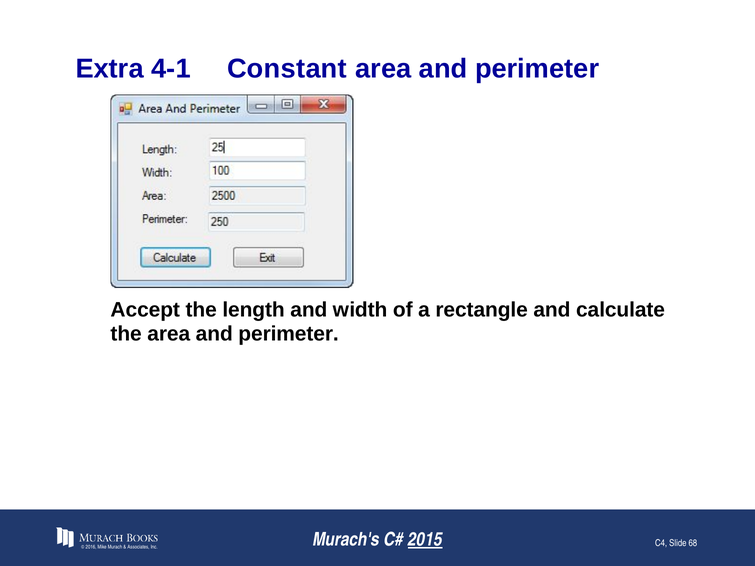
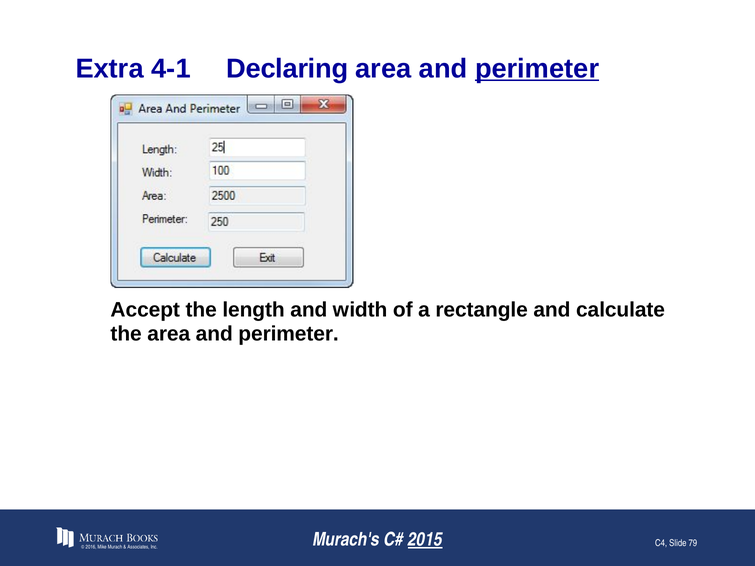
Constant: Constant -> Declaring
perimeter at (537, 69) underline: none -> present
68: 68 -> 79
